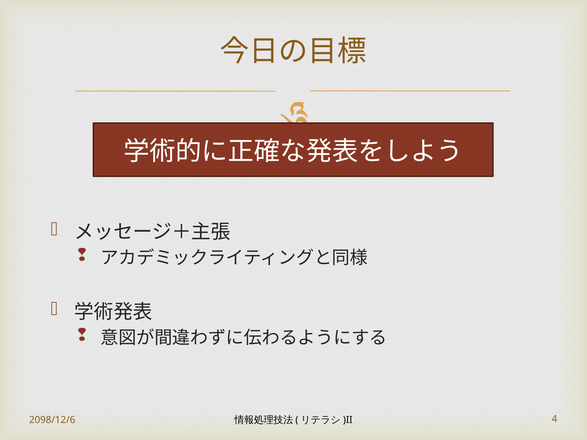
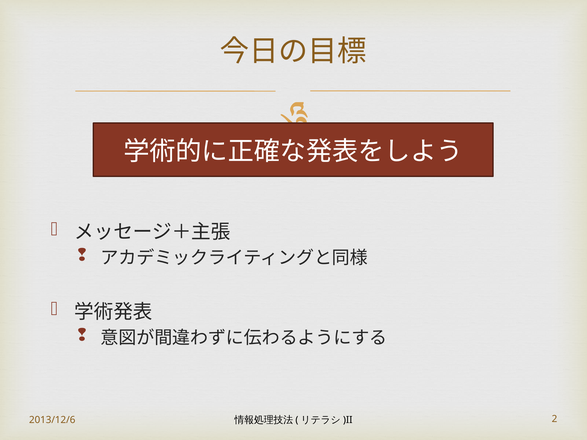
2098/12/6: 2098/12/6 -> 2013/12/6
4: 4 -> 2
